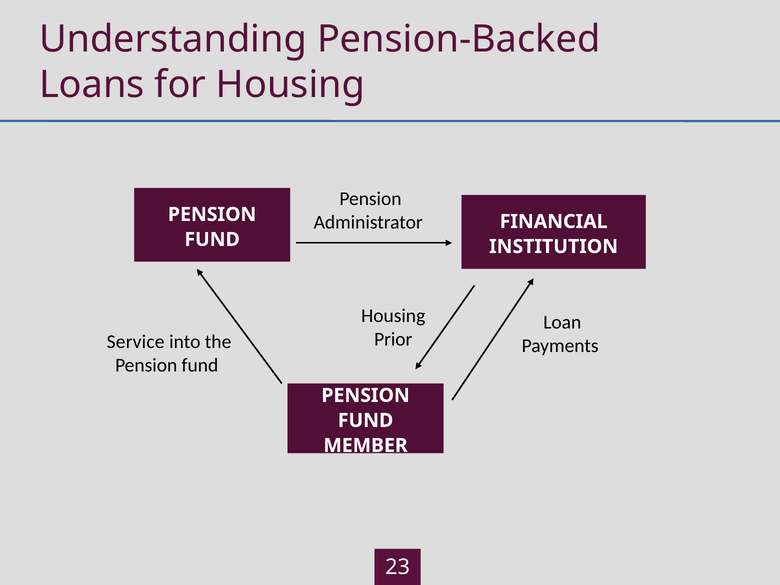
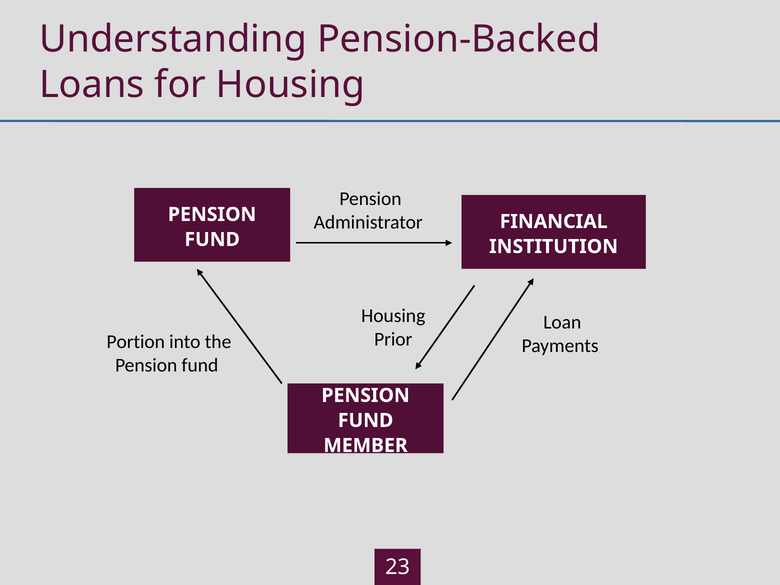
Service: Service -> Portion
